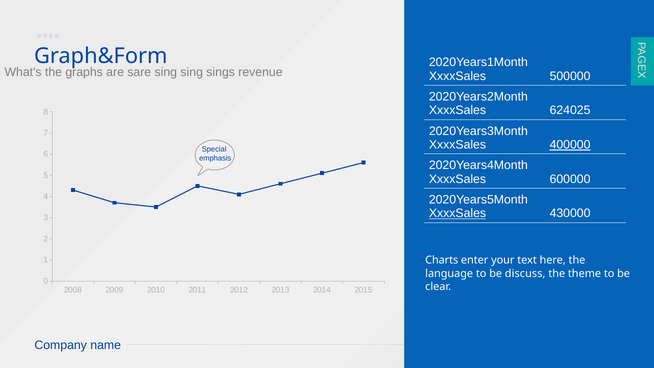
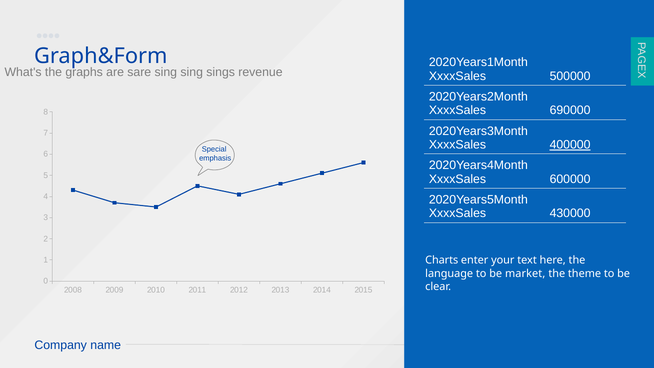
624025: 624025 -> 690000
XxxxSales at (458, 213) underline: present -> none
discuss: discuss -> market
